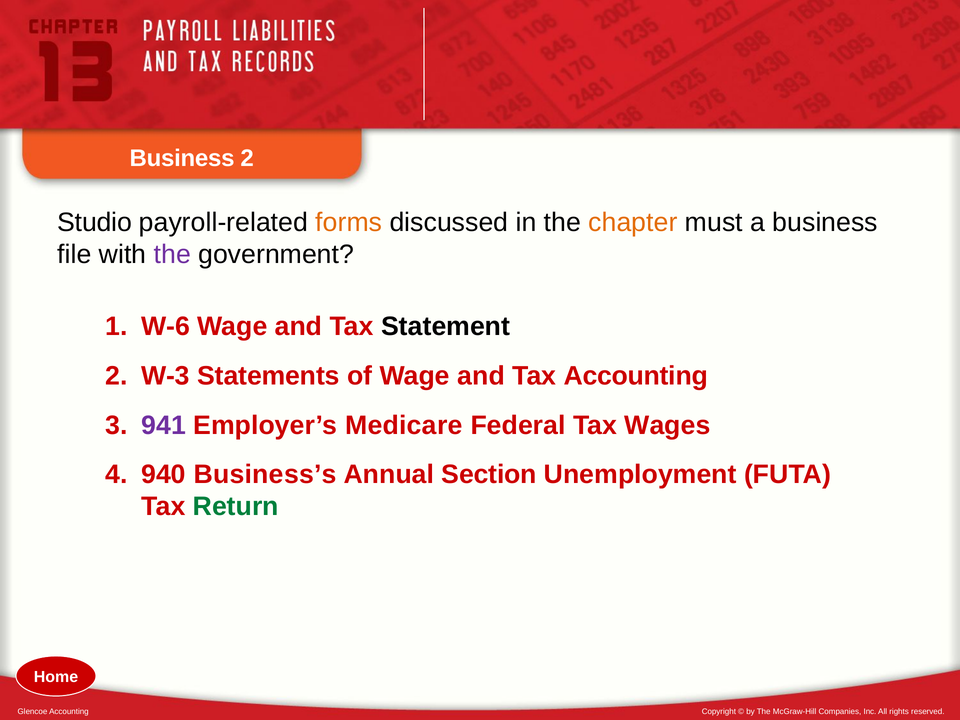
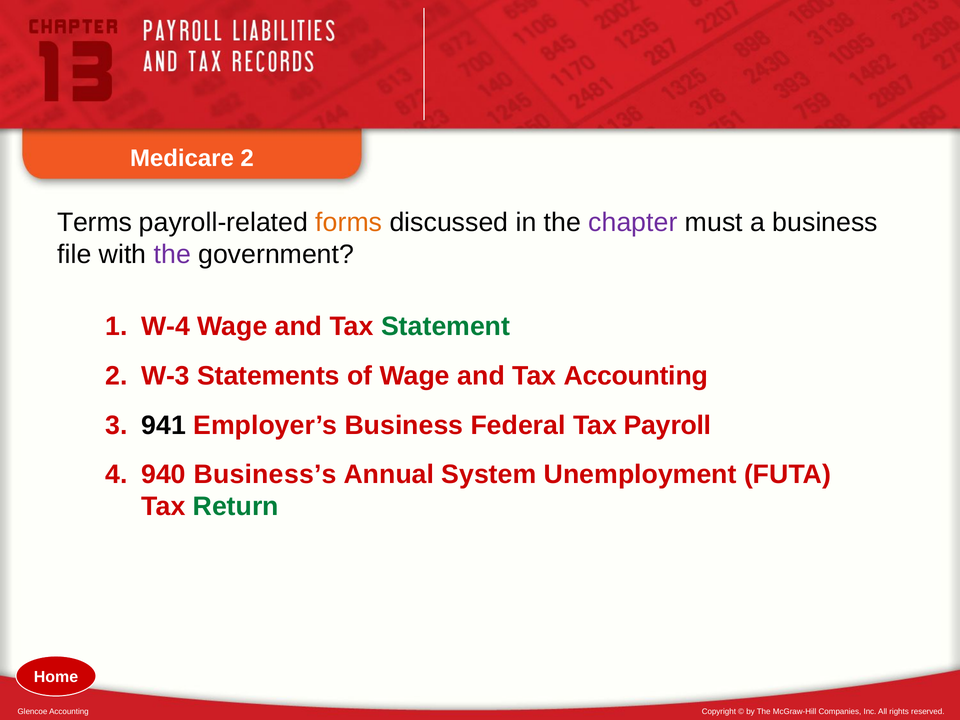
Business at (182, 158): Business -> Medicare
Studio: Studio -> Terms
chapter colour: orange -> purple
W-6: W-6 -> W-4
Statement colour: black -> green
941 colour: purple -> black
Employer’s Medicare: Medicare -> Business
Wages: Wages -> Payroll
Section: Section -> System
